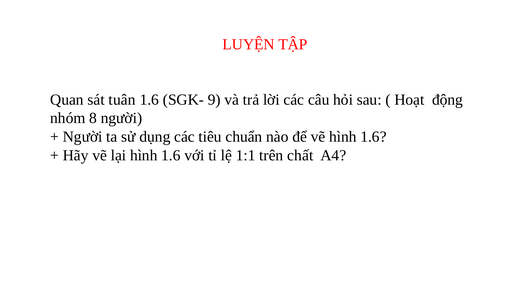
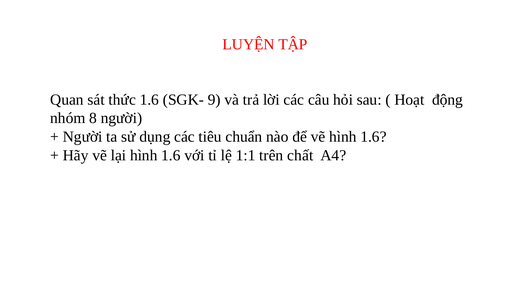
tuân: tuân -> thức
